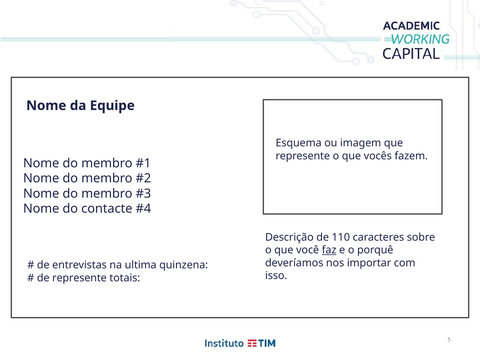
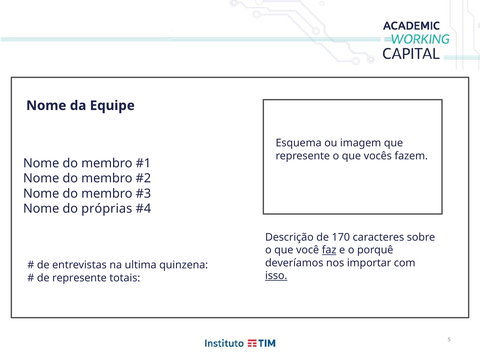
contacte: contacte -> próprias
110: 110 -> 170
isso underline: none -> present
